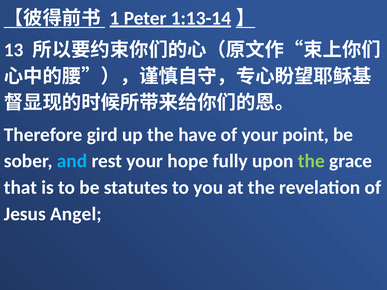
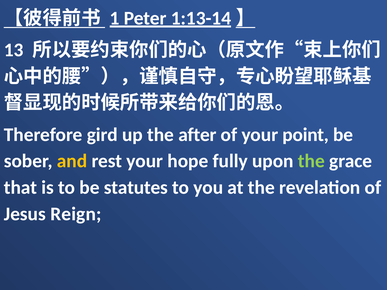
have: have -> after
and colour: light blue -> yellow
Angel: Angel -> Reign
